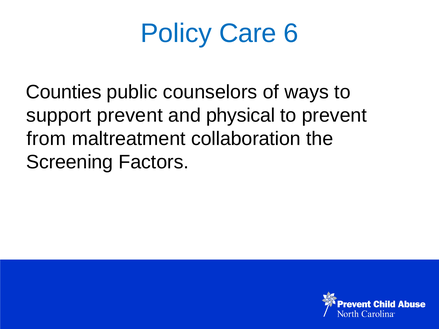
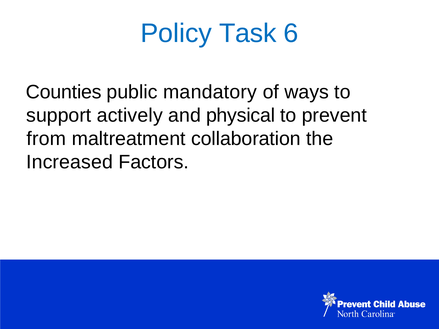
Care: Care -> Task
counselors: counselors -> mandatory
support prevent: prevent -> actively
Screening: Screening -> Increased
